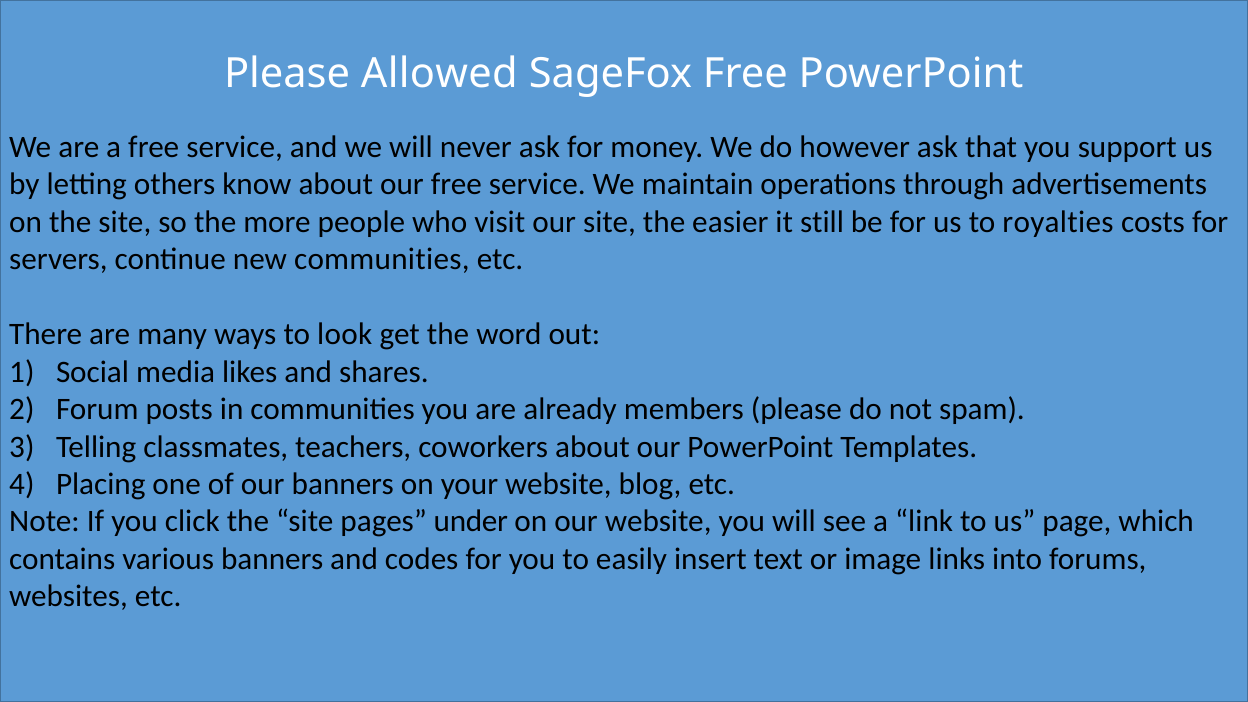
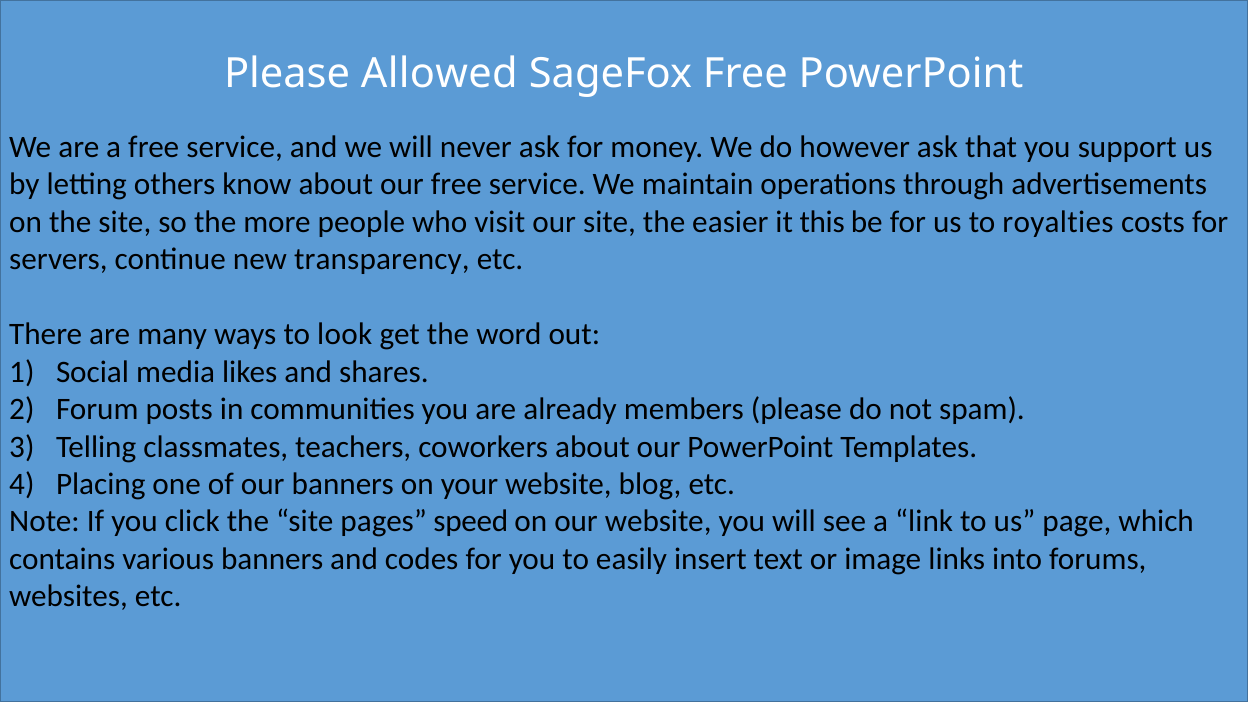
still: still -> this
new communities: communities -> transparency
under: under -> speed
